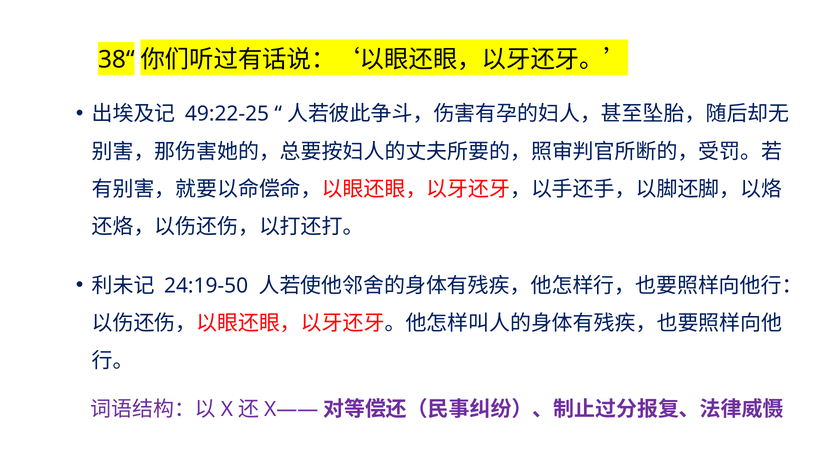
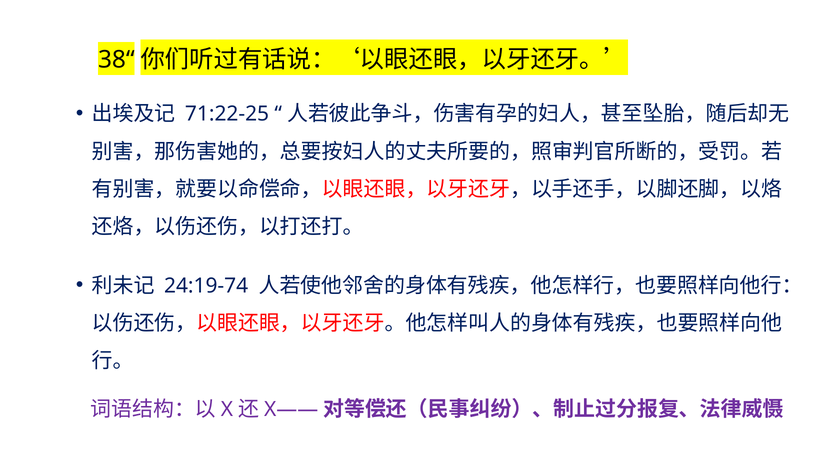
49:22-25: 49:22-25 -> 71:22-25
24:19-50: 24:19-50 -> 24:19-74
